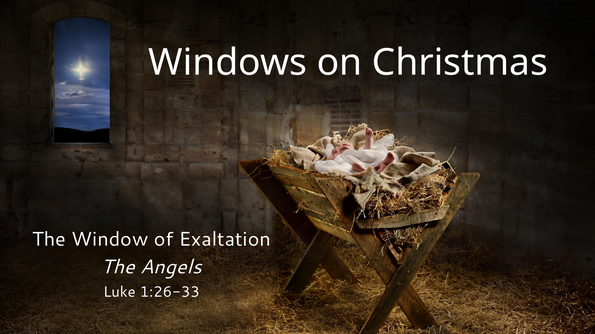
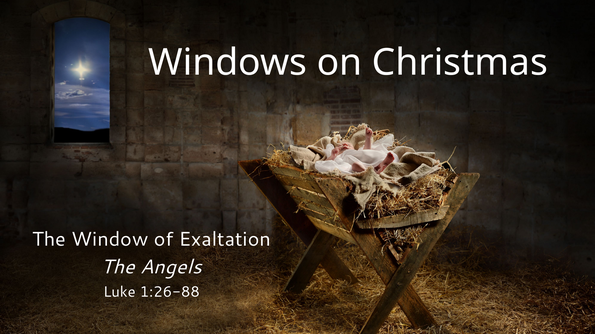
1:26-33: 1:26-33 -> 1:26-88
